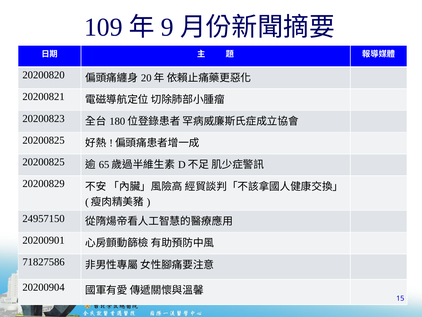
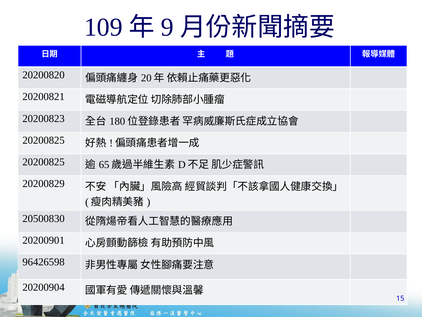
24957150: 24957150 -> 20500830
71827586: 71827586 -> 96426598
